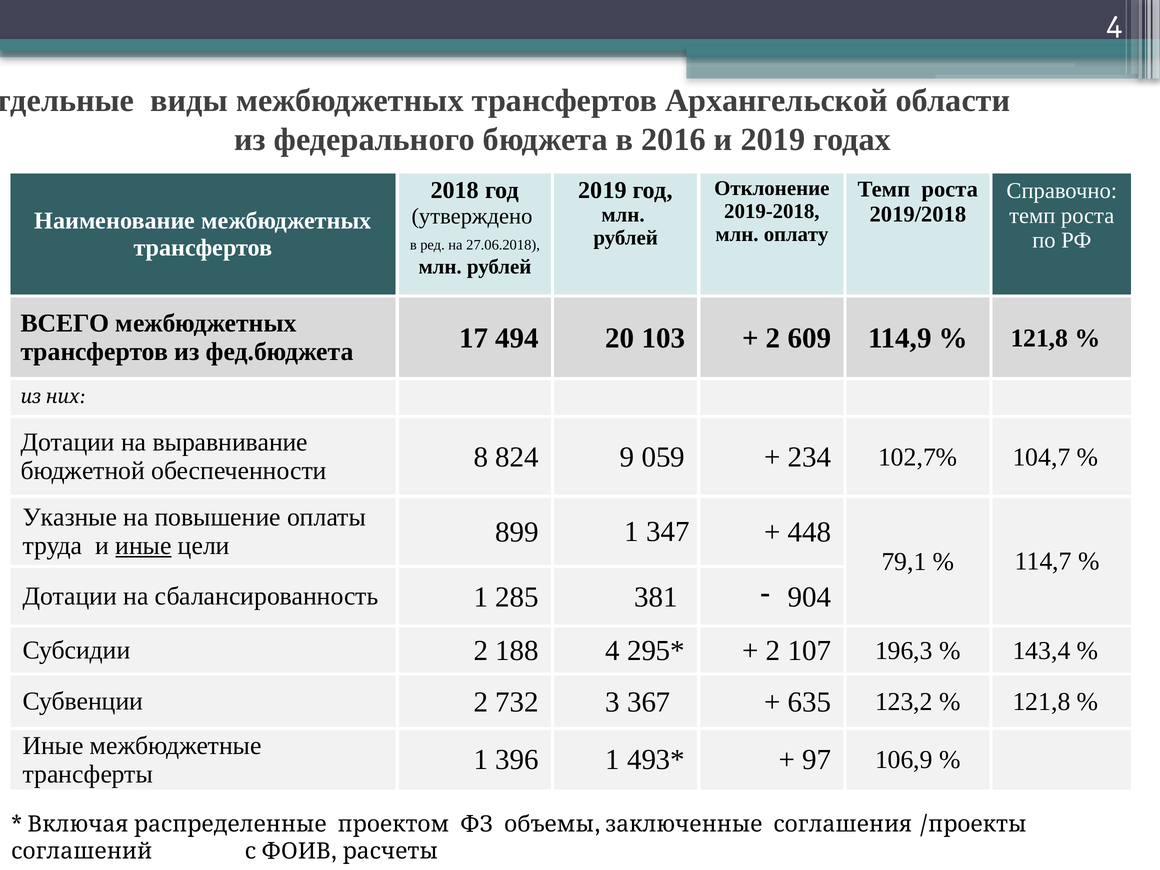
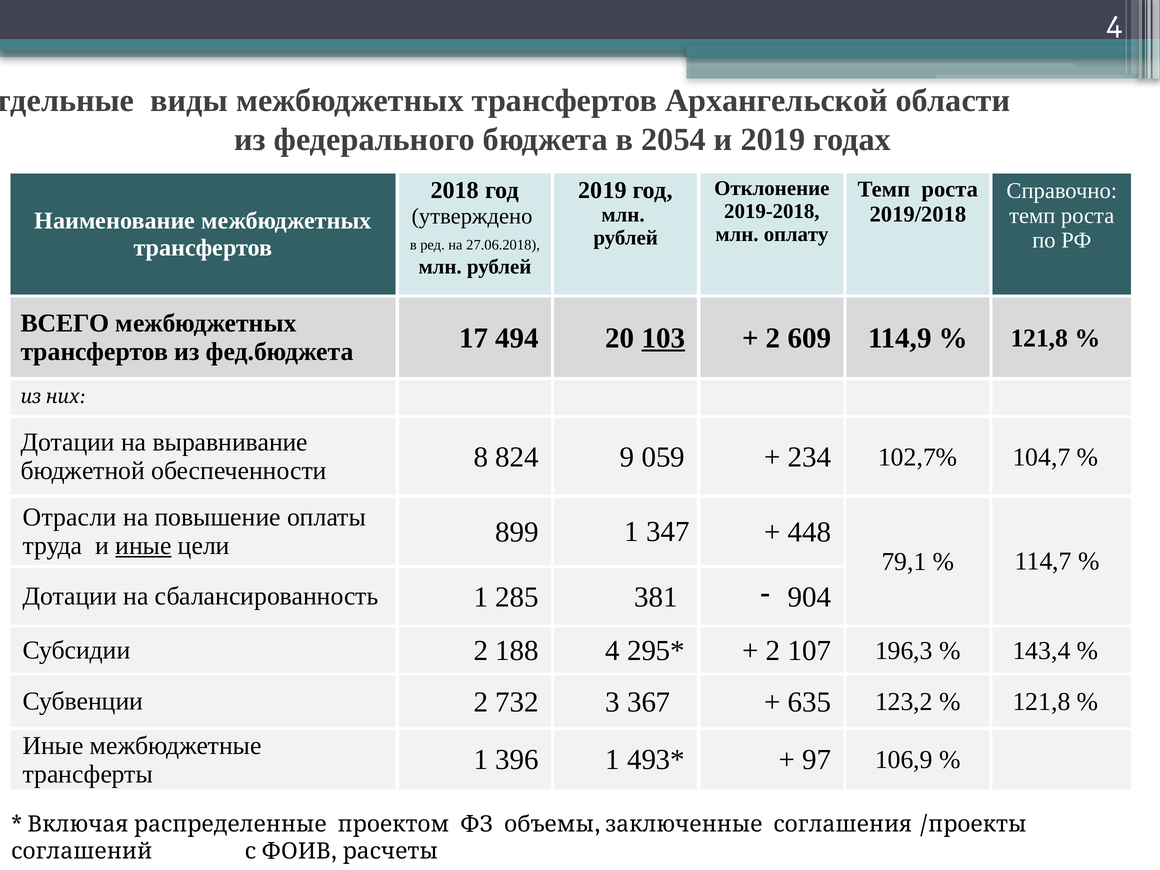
2016: 2016 -> 2054
103 underline: none -> present
Указные: Указные -> Отрасли
